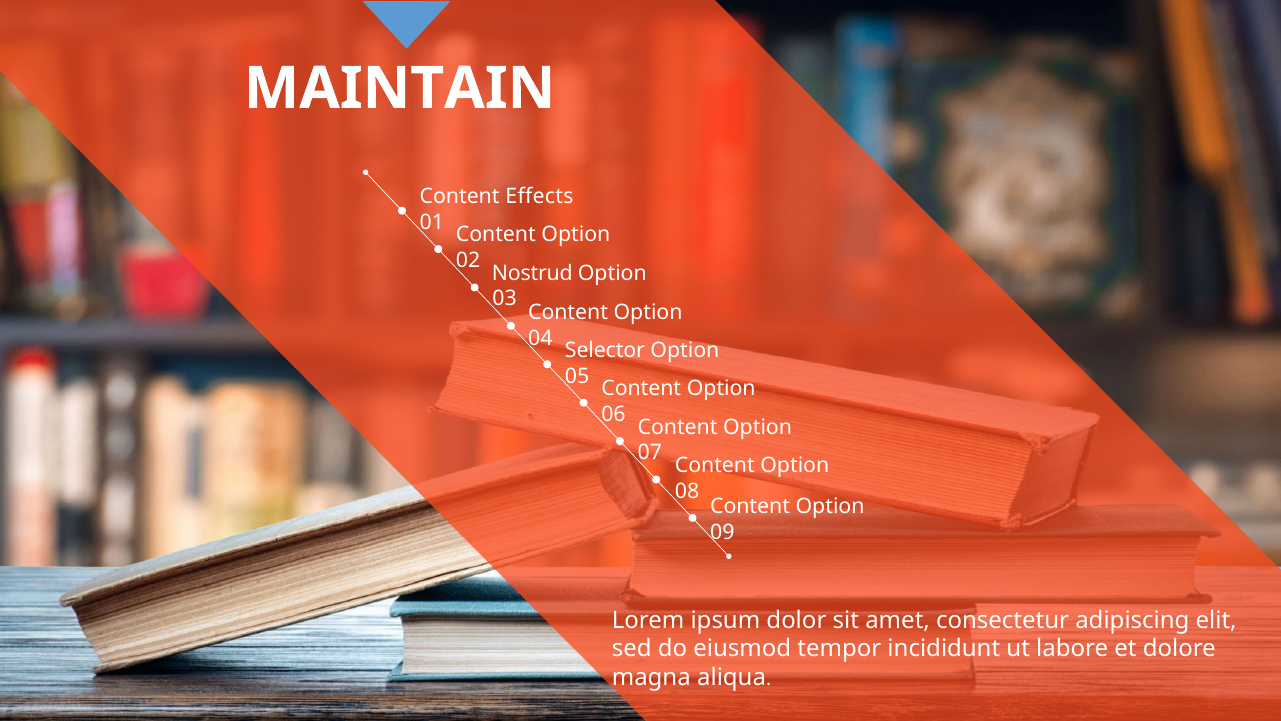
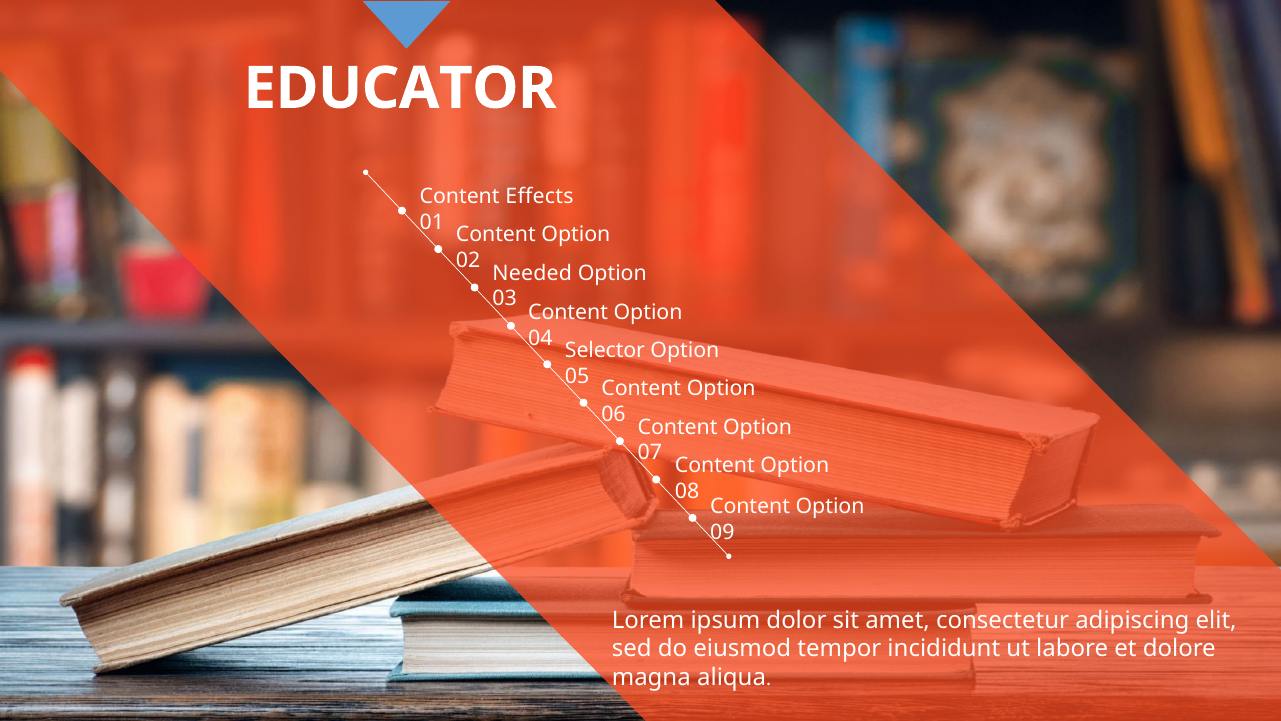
MAINTAIN: MAINTAIN -> EDUCATOR
Nostrud: Nostrud -> Needed
